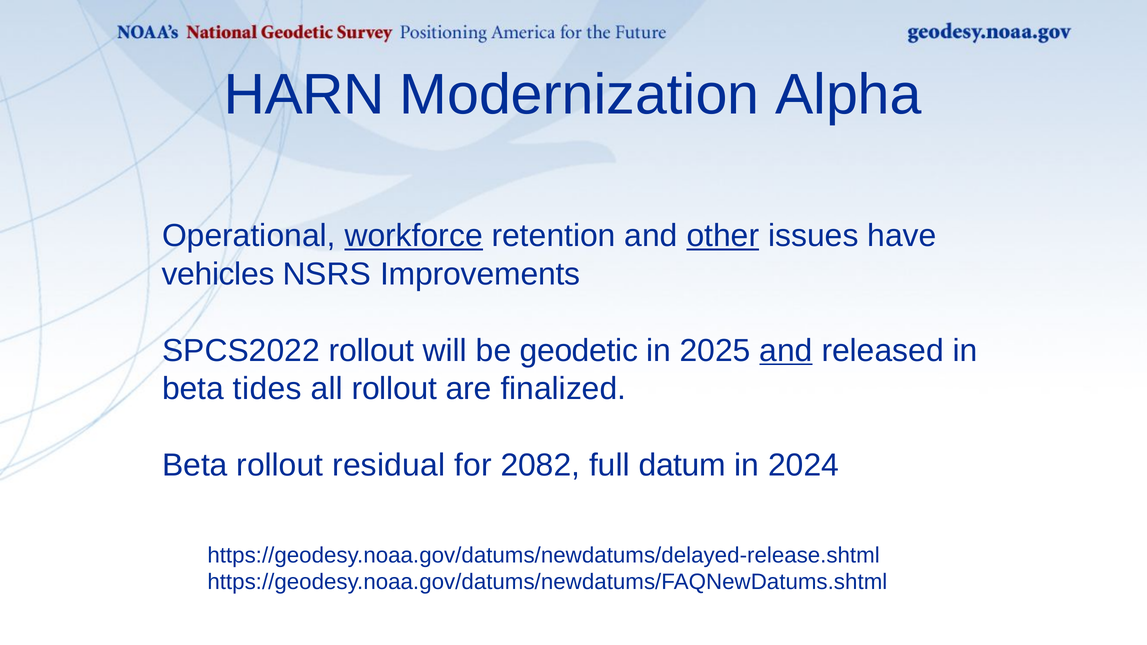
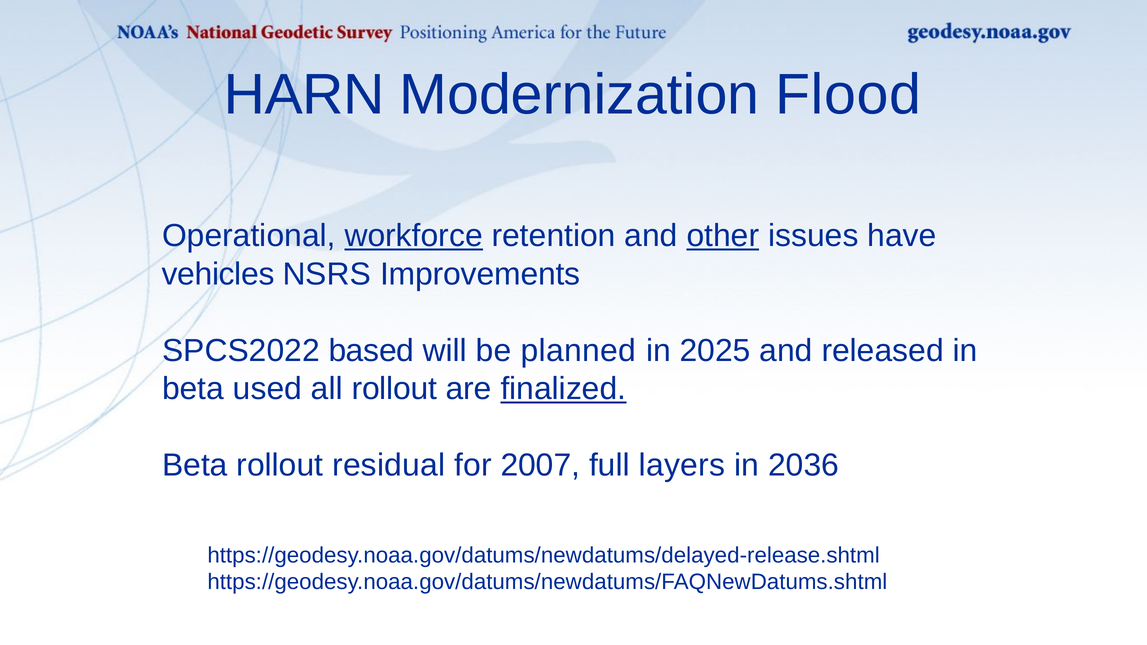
Alpha: Alpha -> Flood
SPCS2022 rollout: rollout -> based
geodetic: geodetic -> planned
and at (786, 351) underline: present -> none
tides: tides -> used
finalized underline: none -> present
2082: 2082 -> 2007
datum: datum -> layers
2024: 2024 -> 2036
